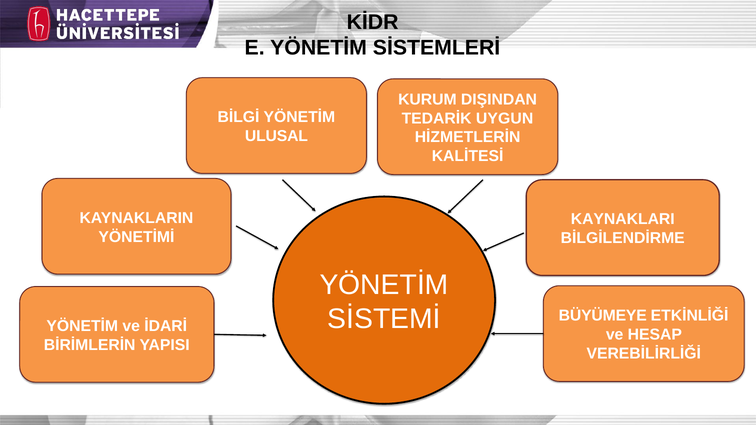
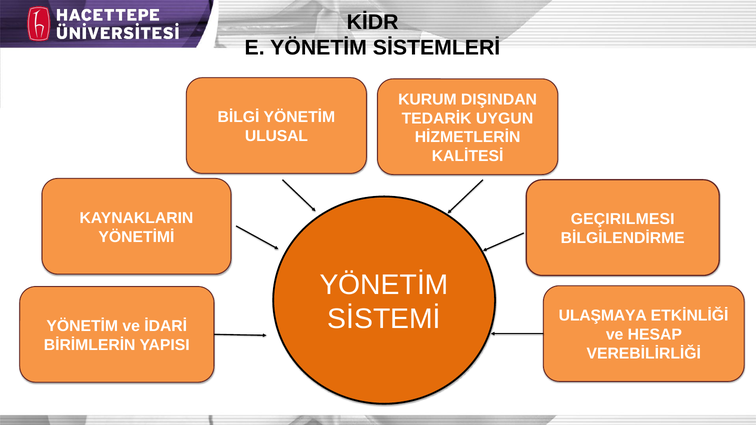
KAYNAKLARI: KAYNAKLARI -> GEÇIRILMESI
BÜYÜMEYE: BÜYÜMEYE -> ULAŞMAYA
